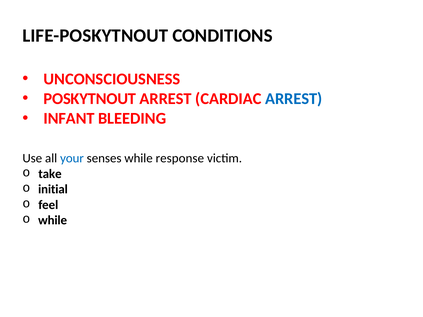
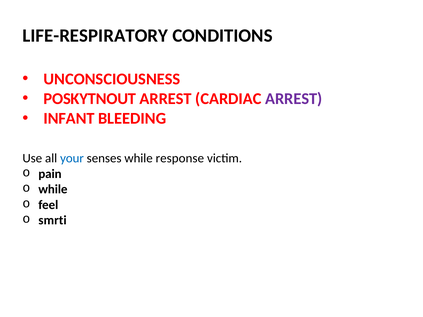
LIFE-POSKYTNOUT: LIFE-POSKYTNOUT -> LIFE-RESPIRATORY
ARREST at (294, 99) colour: blue -> purple
take: take -> pain
initial at (53, 190): initial -> while
while at (53, 221): while -> smrti
